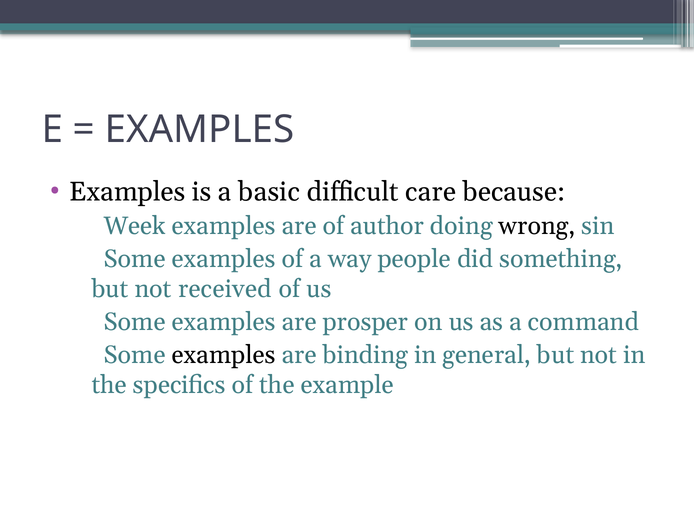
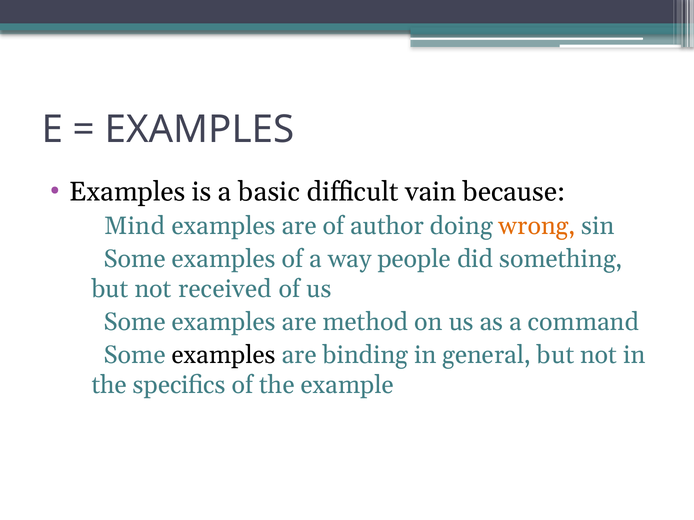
care: care -> vain
Week: Week -> Mind
wrong colour: black -> orange
prosper: prosper -> method
